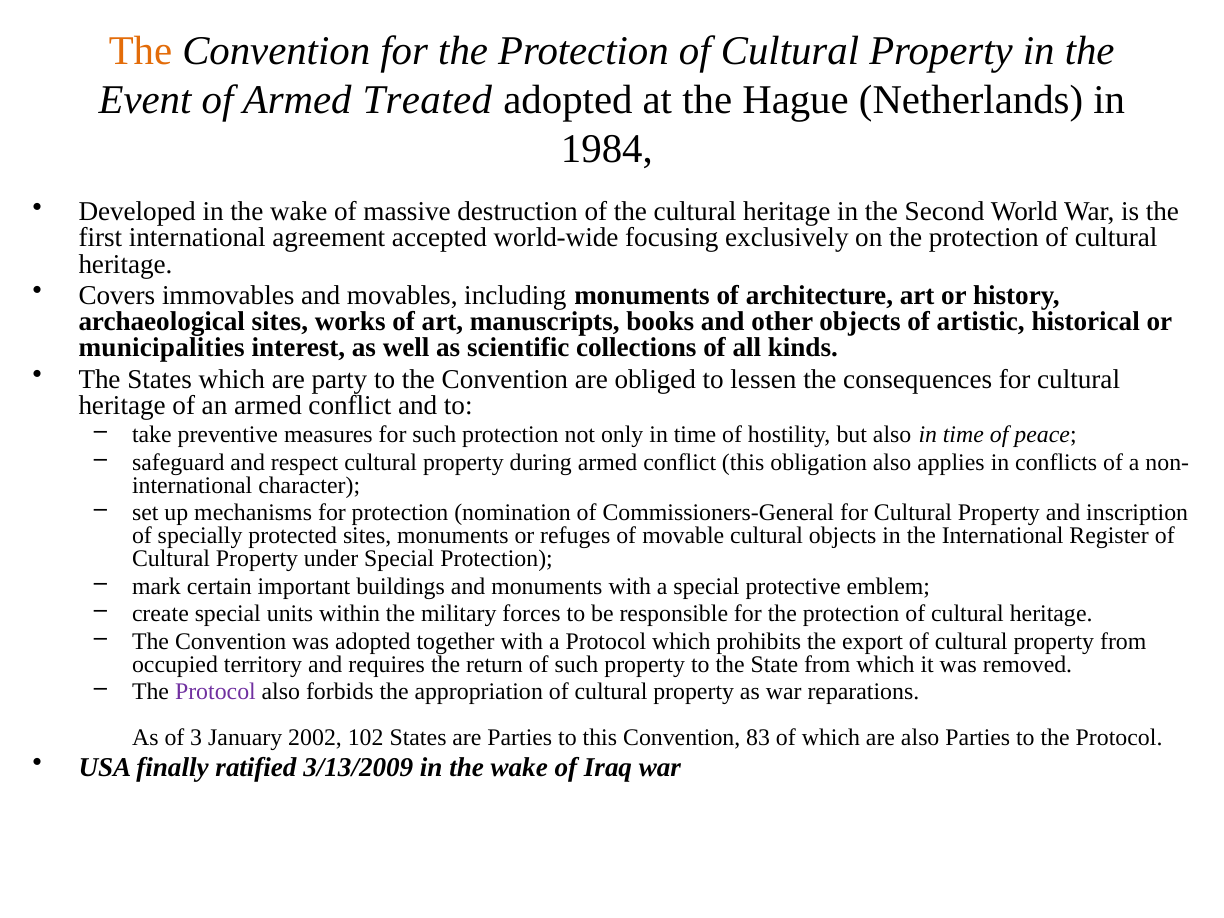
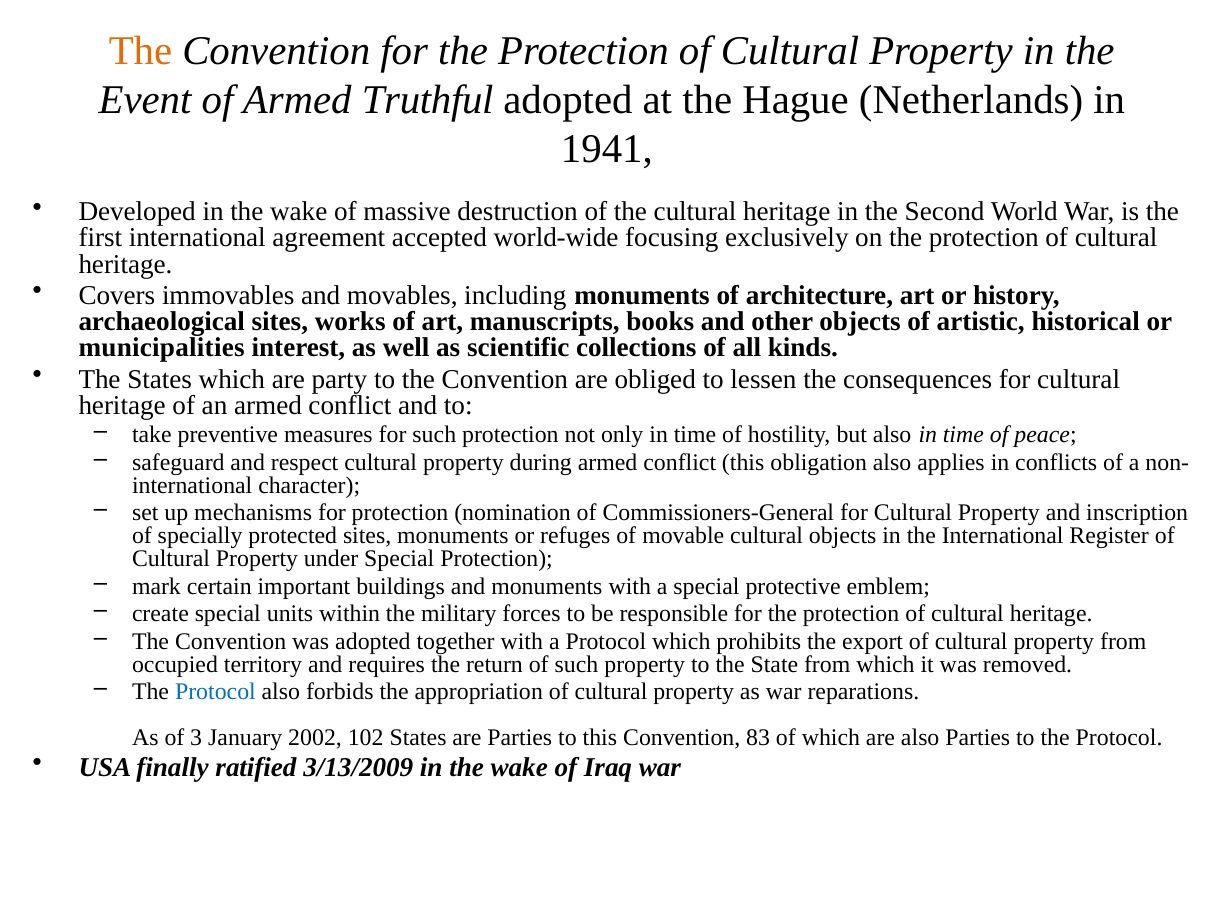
Treated: Treated -> Truthful
1984: 1984 -> 1941
Protocol at (215, 692) colour: purple -> blue
